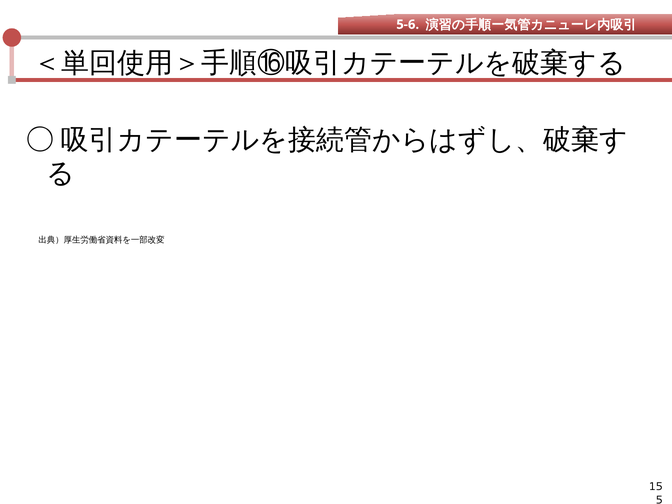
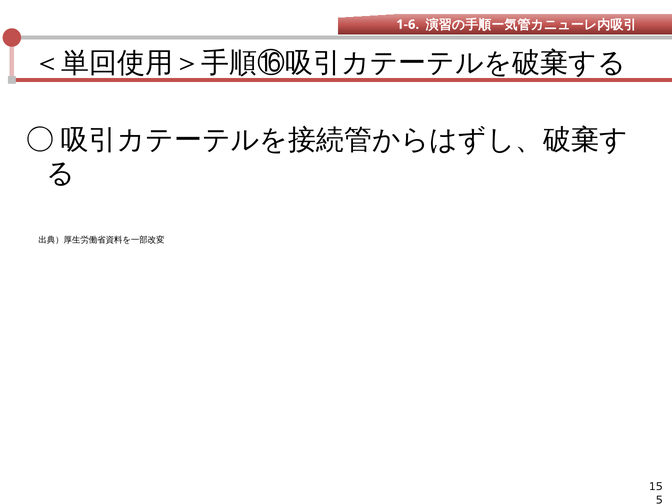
5-6: 5-6 -> 1-6
